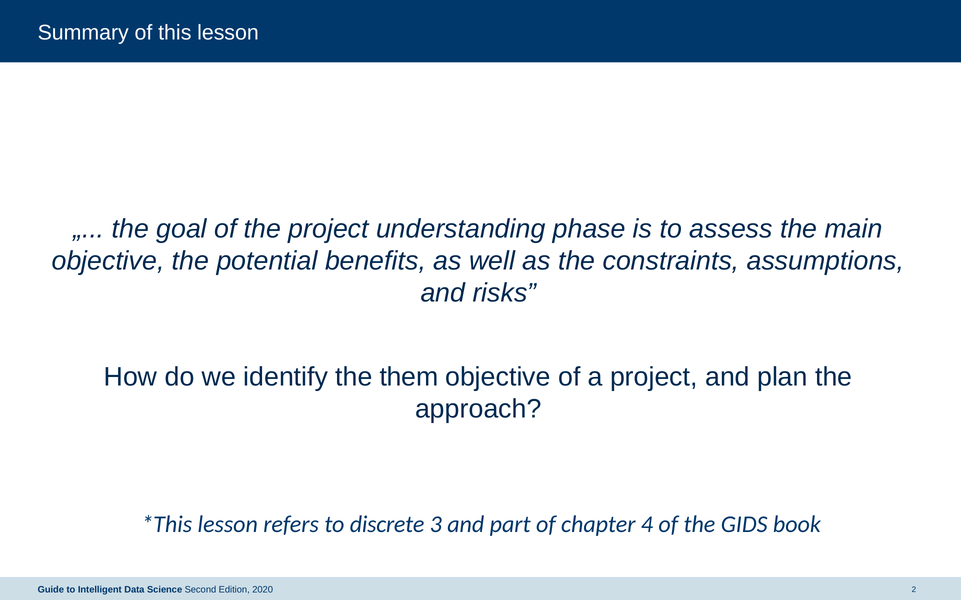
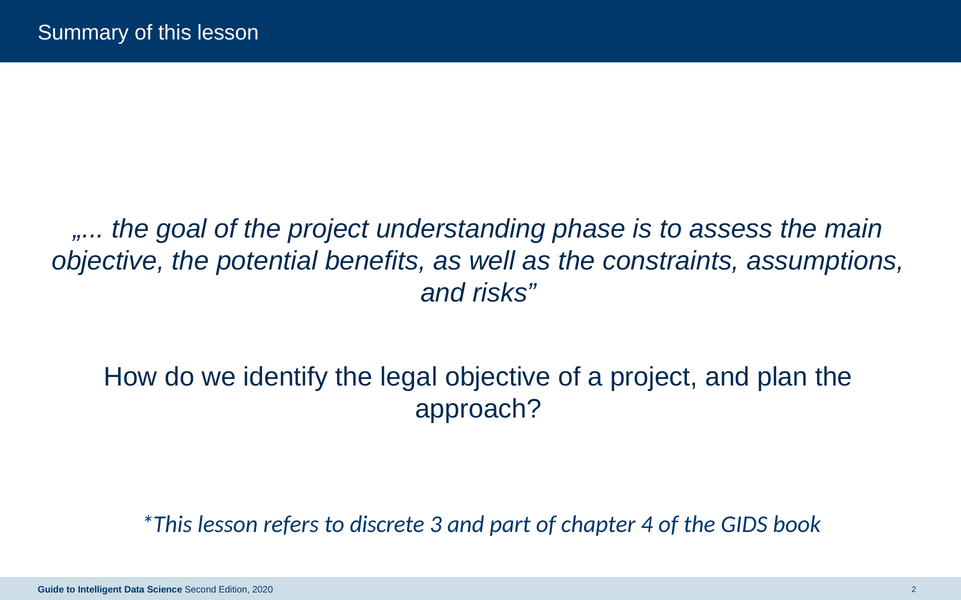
them: them -> legal
